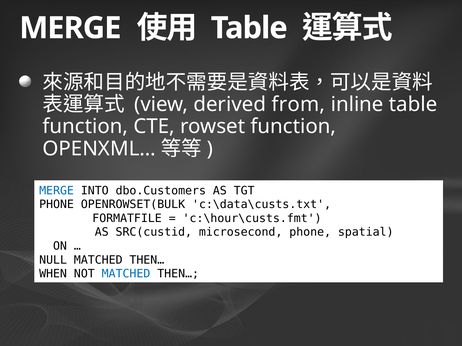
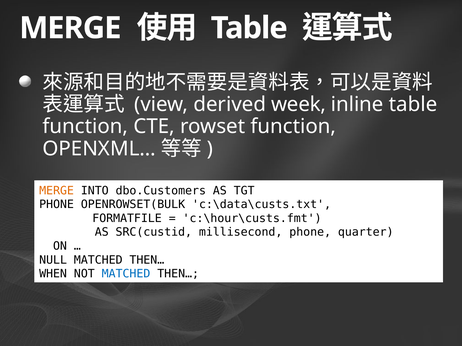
from: from -> week
MERGE at (57, 191) colour: blue -> orange
microsecond: microsecond -> millisecond
spatial: spatial -> quarter
